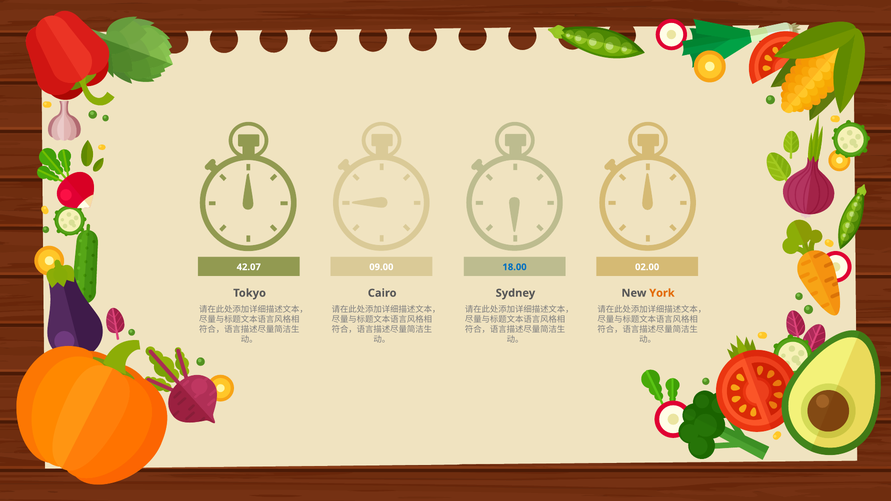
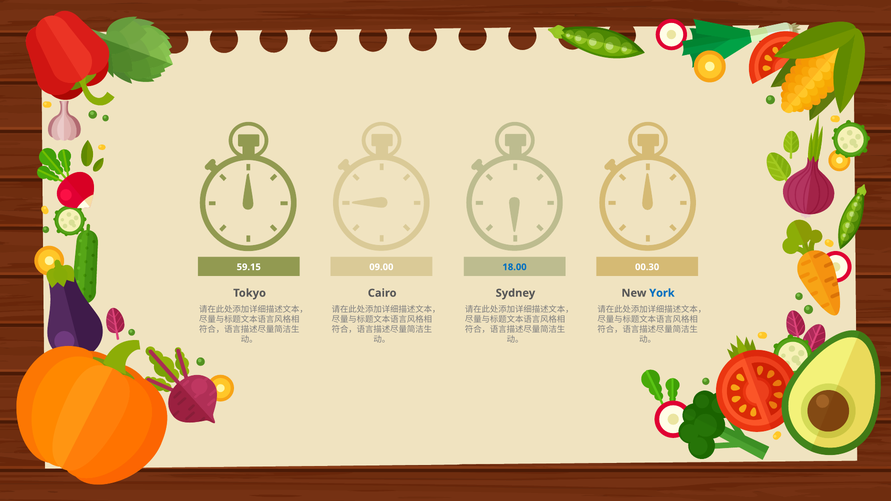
42.07: 42.07 -> 59.15
02.00: 02.00 -> 00.30
York colour: orange -> blue
